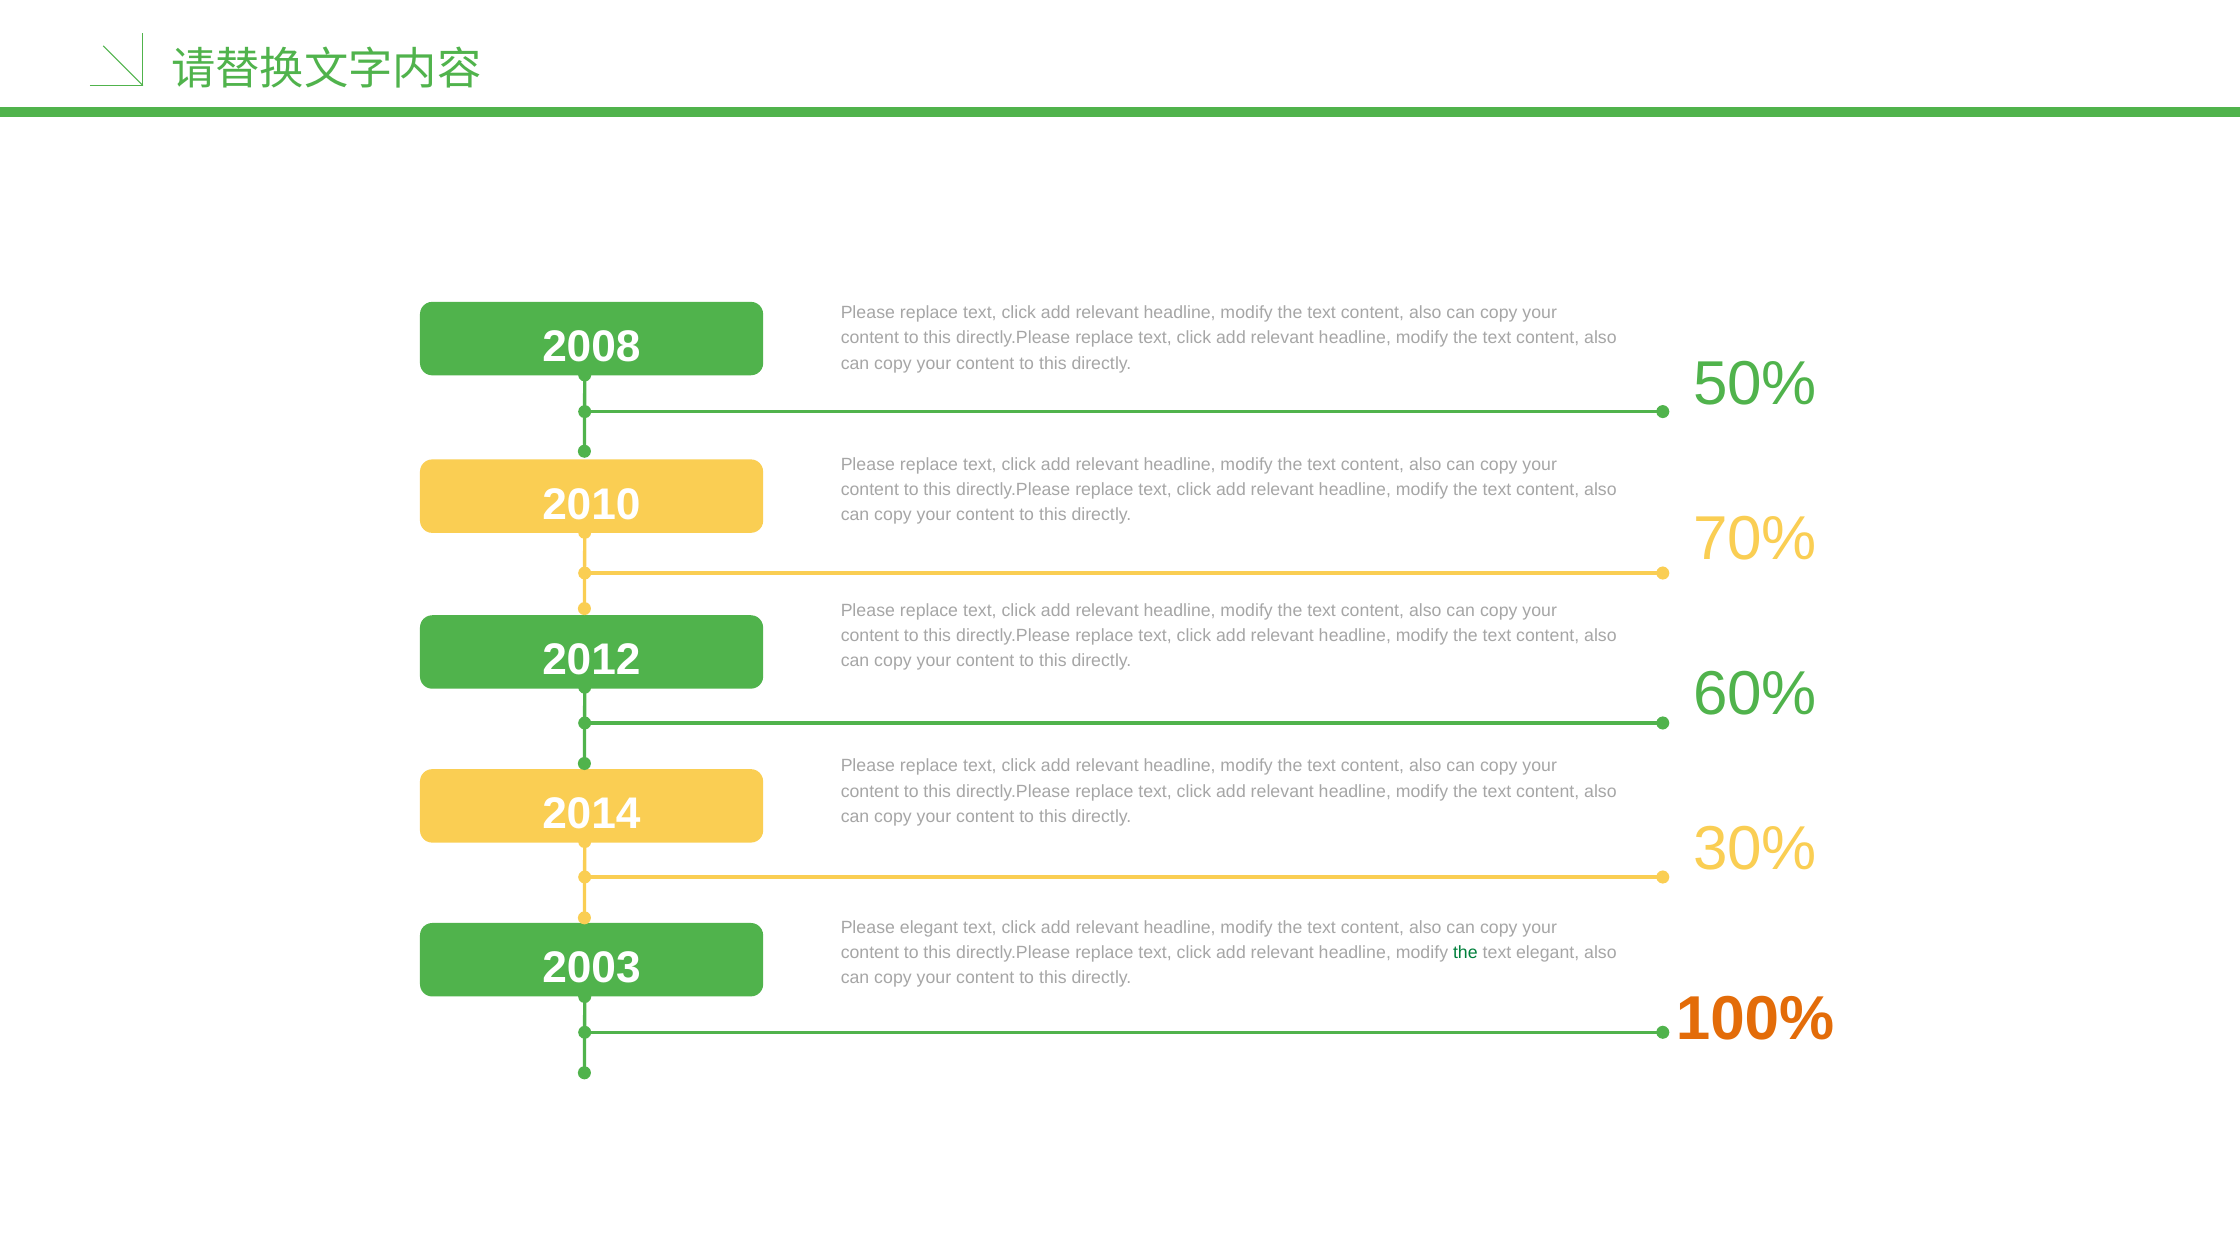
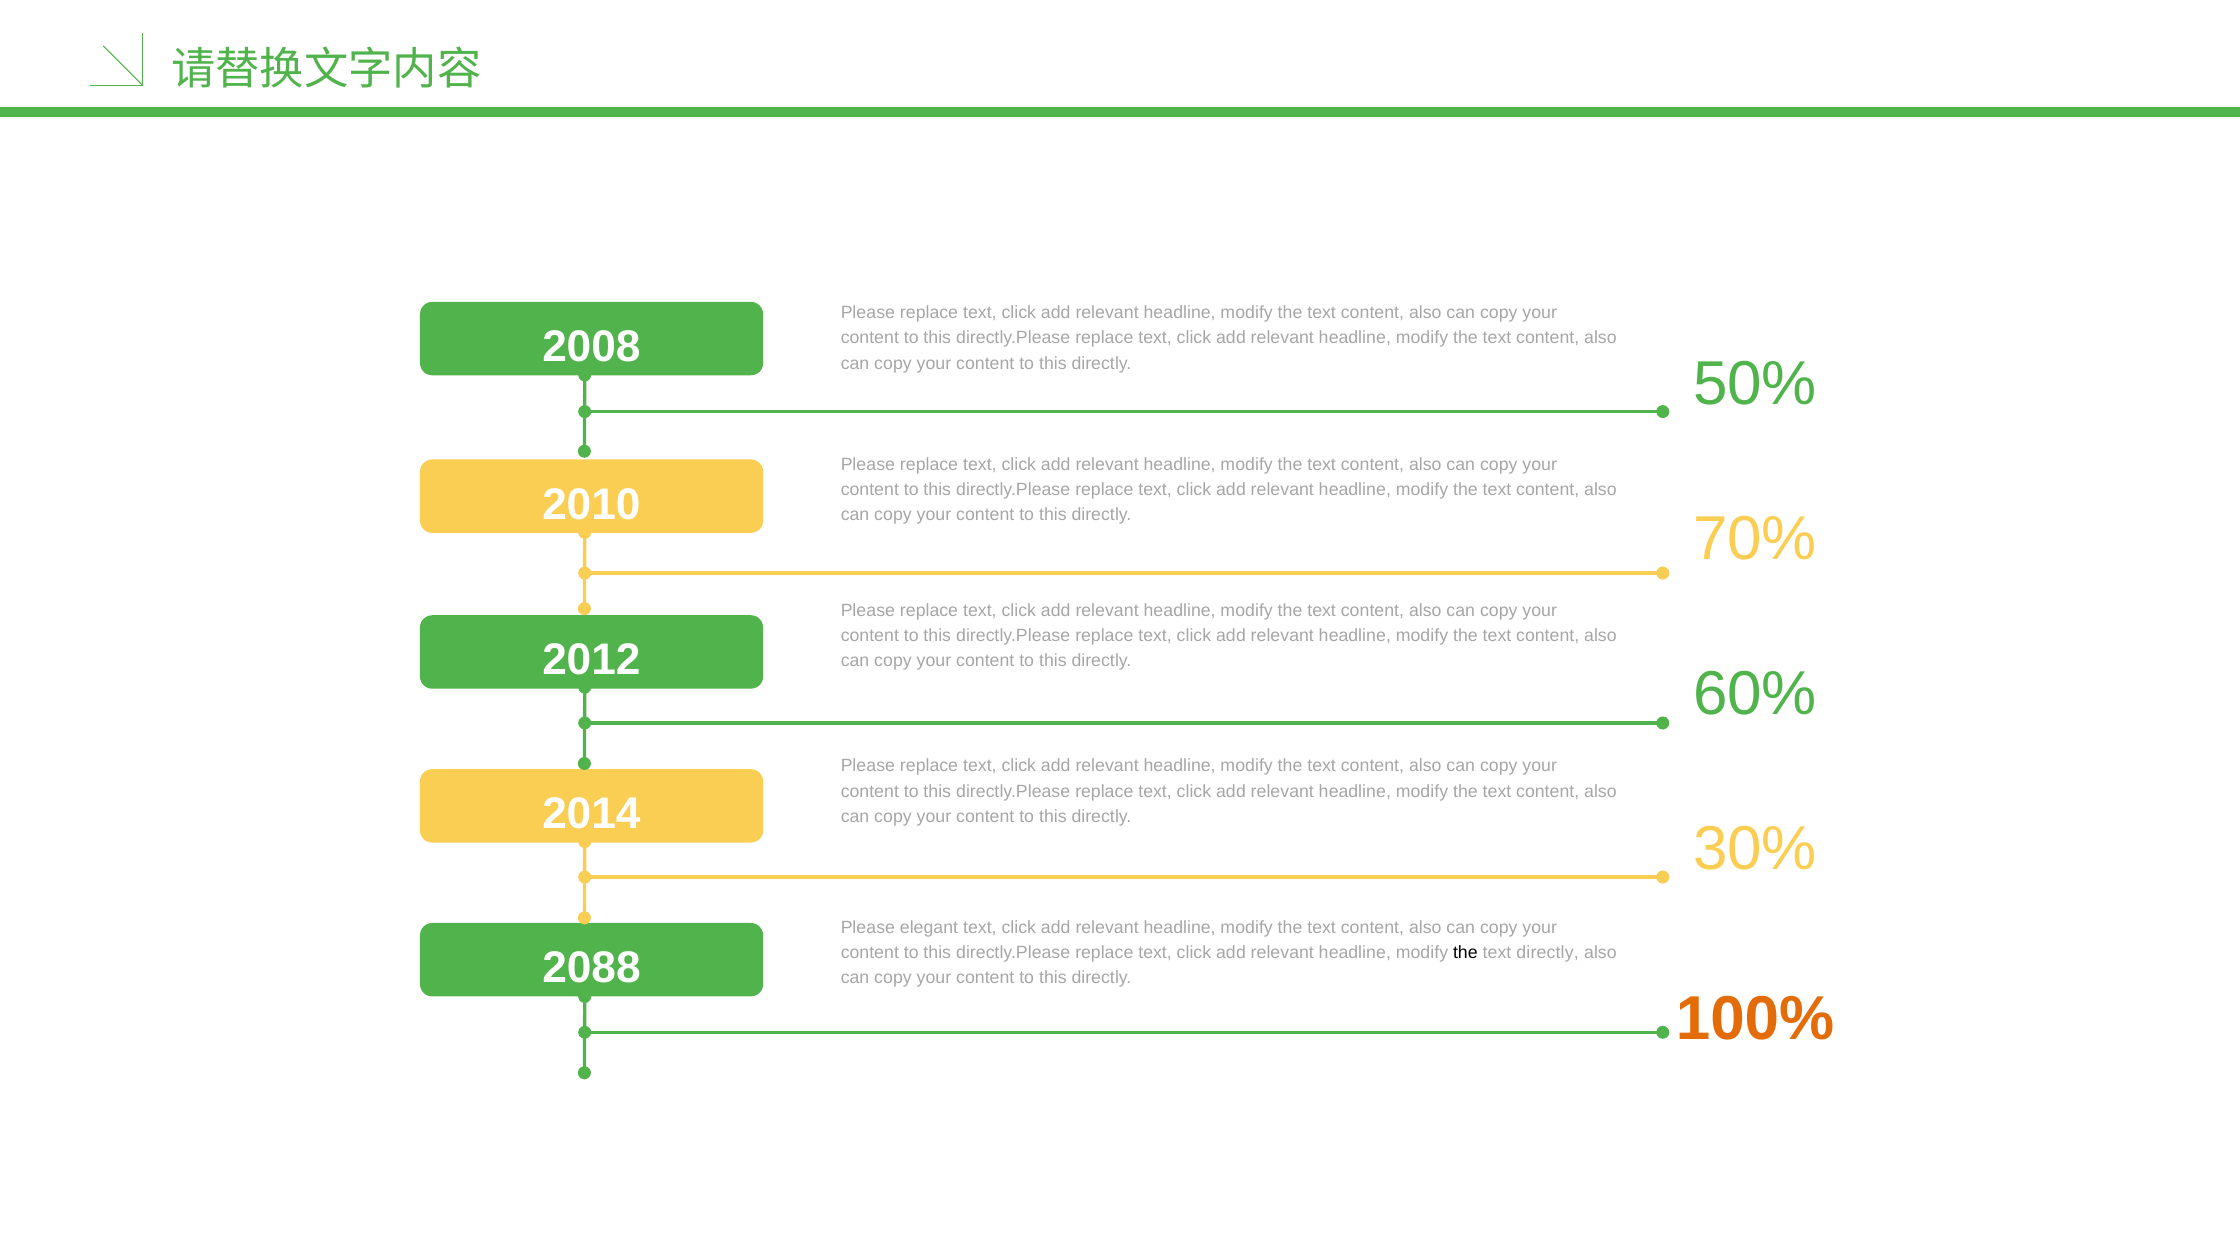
the at (1465, 953) colour: green -> black
text elegant: elegant -> directly
2003: 2003 -> 2088
